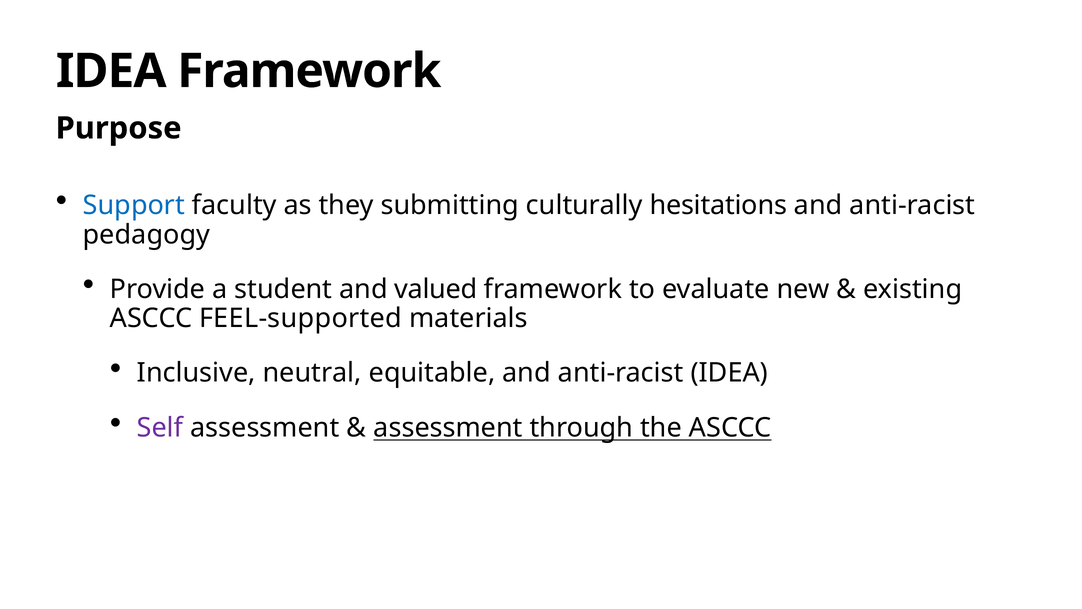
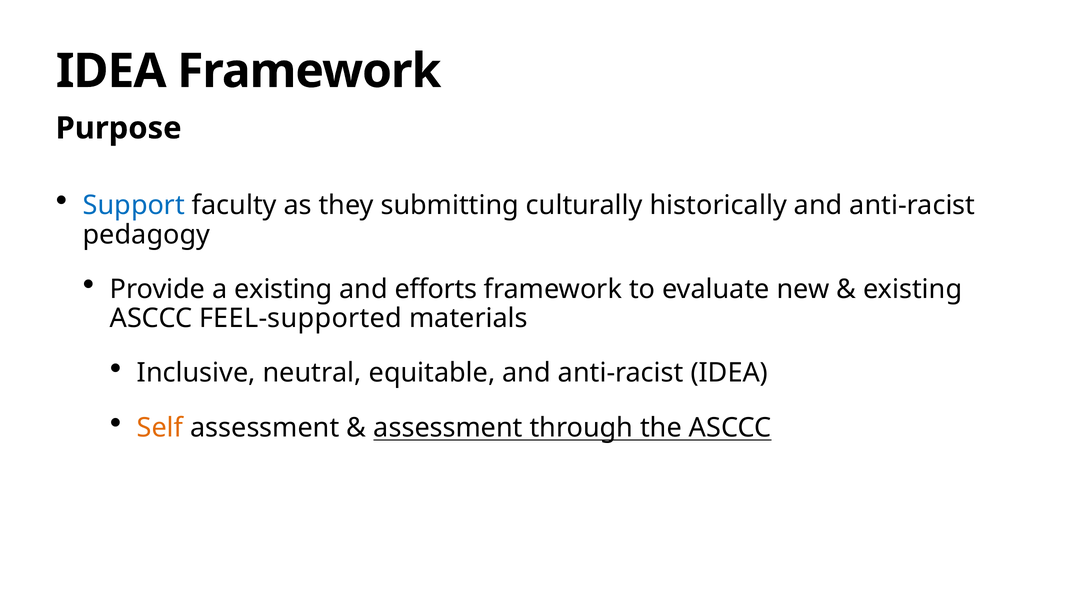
hesitations: hesitations -> historically
a student: student -> existing
valued: valued -> efforts
Self colour: purple -> orange
